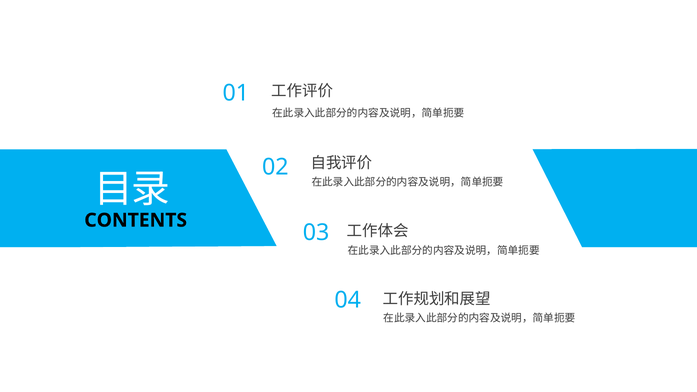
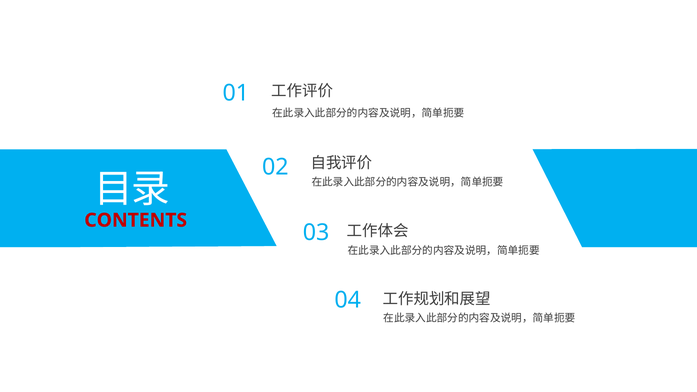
CONTENTS colour: black -> red
